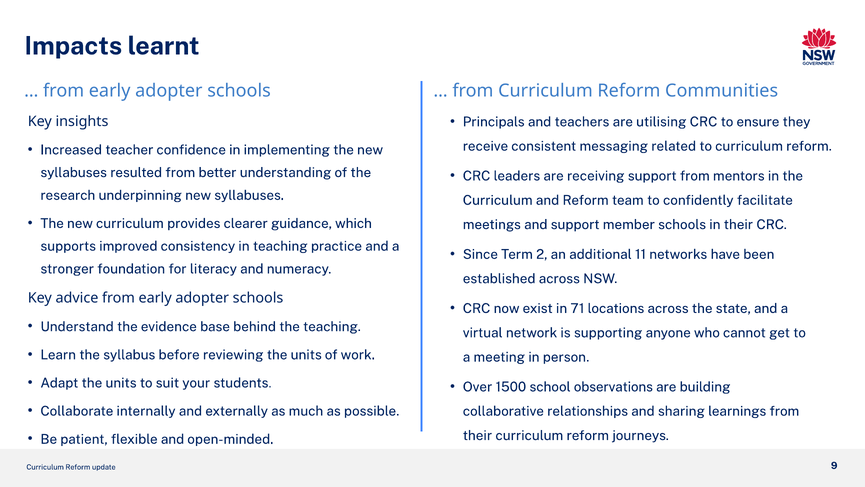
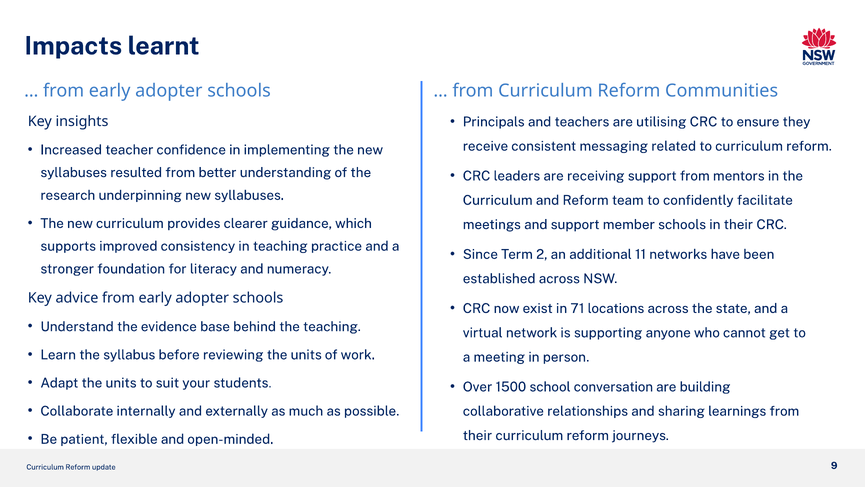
observations: observations -> conversation
